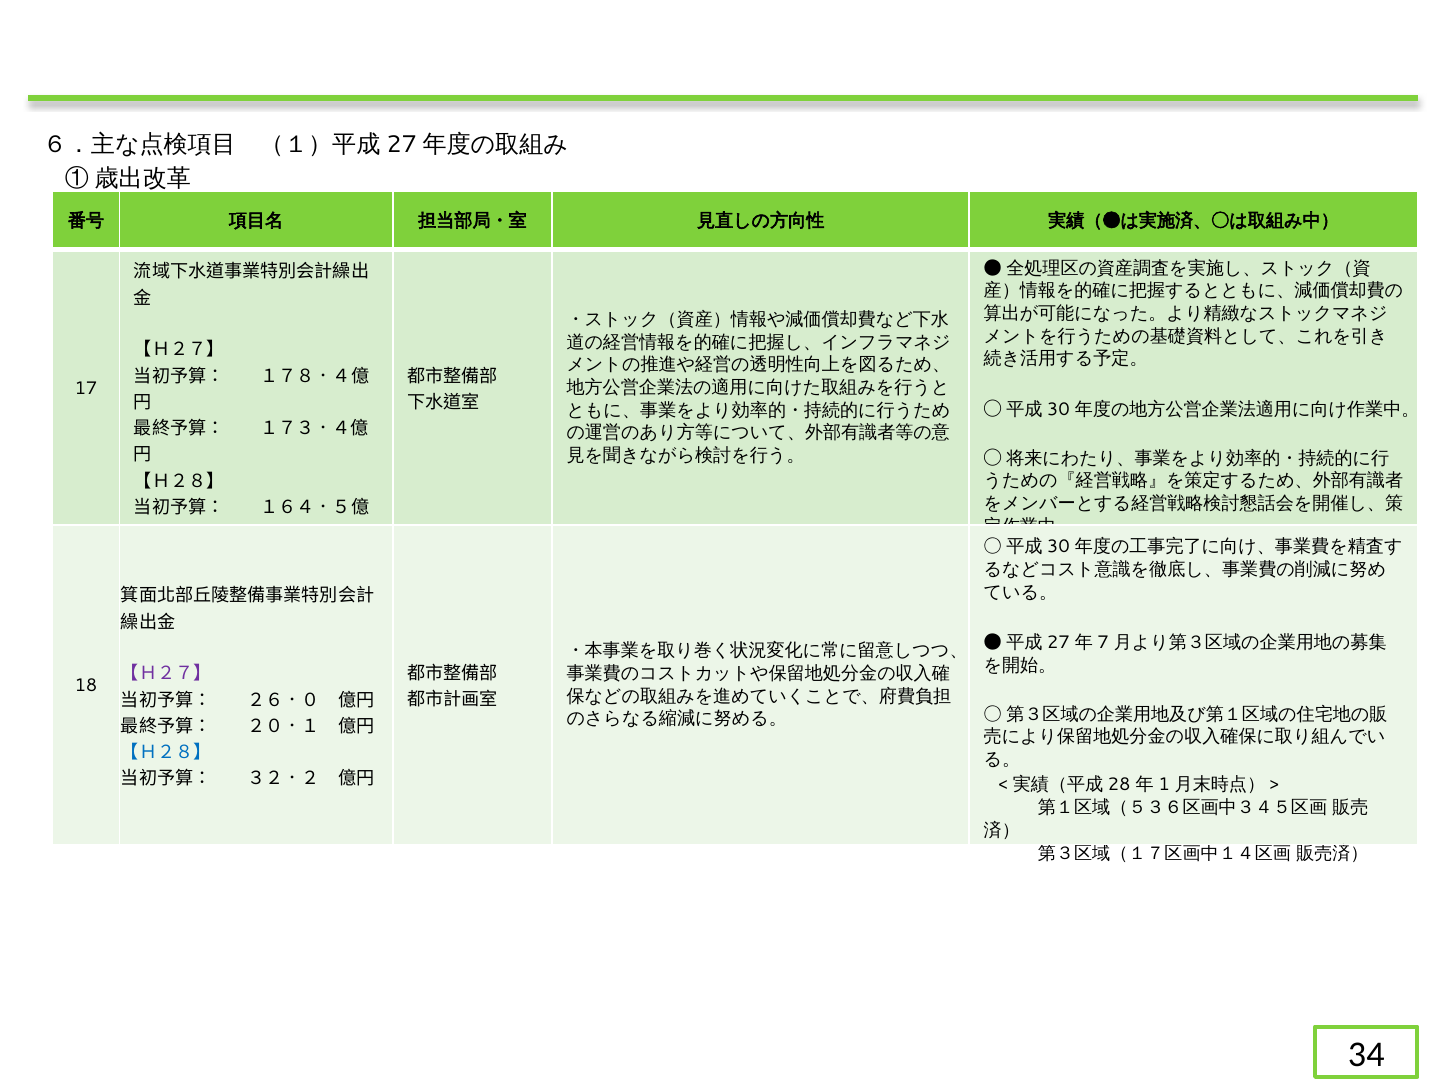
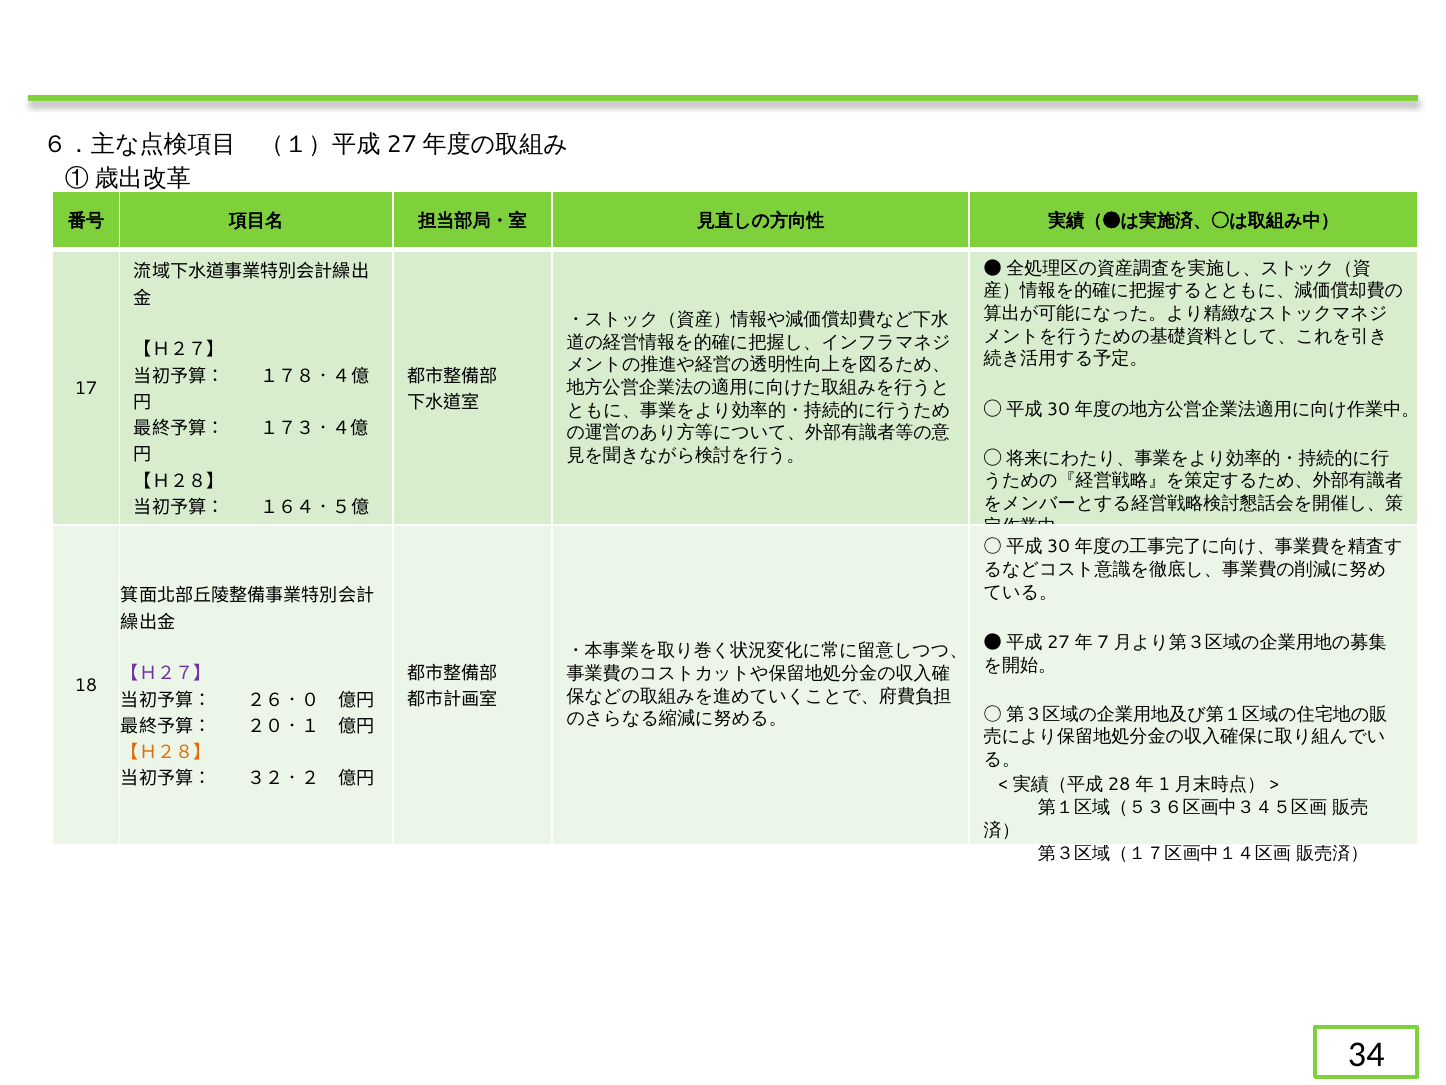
【Ｈ２８】 at (166, 752) colour: blue -> orange
